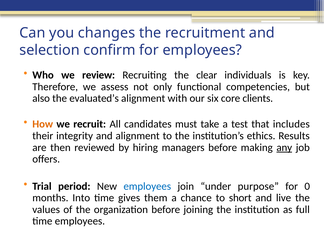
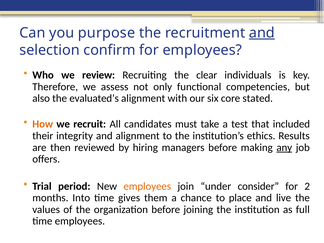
changes: changes -> purpose
and at (262, 33) underline: none -> present
clients: clients -> stated
includes: includes -> included
employees at (147, 186) colour: blue -> orange
purpose: purpose -> consider
0: 0 -> 2
short: short -> place
